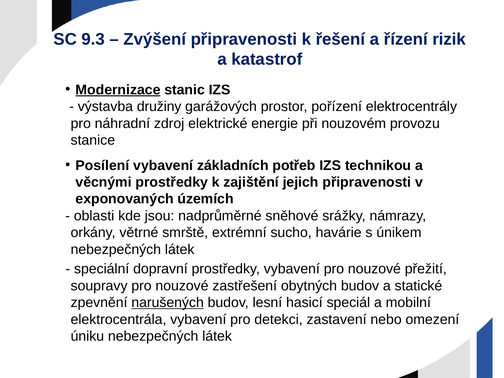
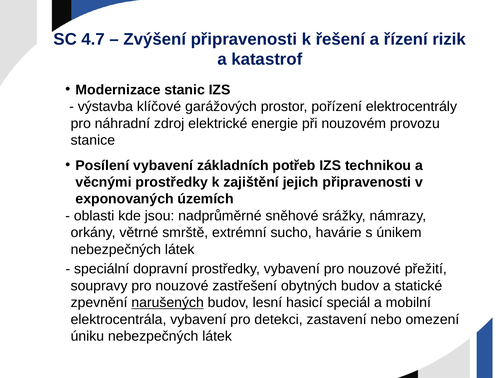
9.3: 9.3 -> 4.7
Modernizace underline: present -> none
družiny: družiny -> klíčové
